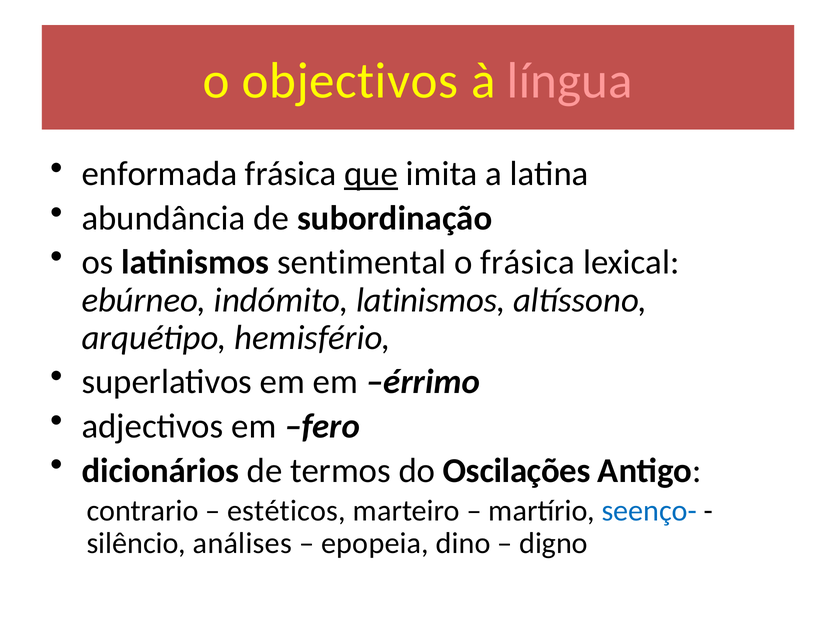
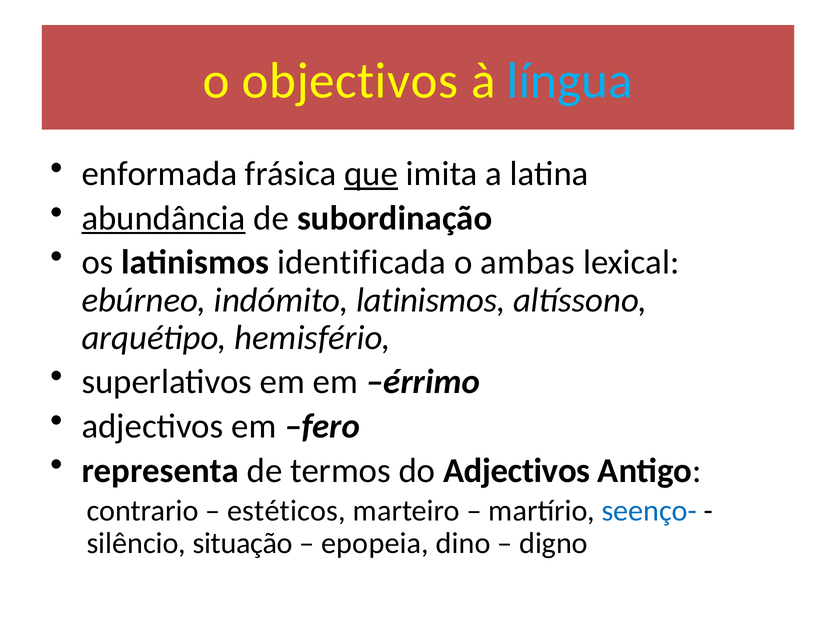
língua colour: pink -> light blue
abundância underline: none -> present
sentimental: sentimental -> identificada
o frásica: frásica -> ambas
dicionários: dicionários -> representa
do Oscilações: Oscilações -> Adjectivos
análises: análises -> situação
